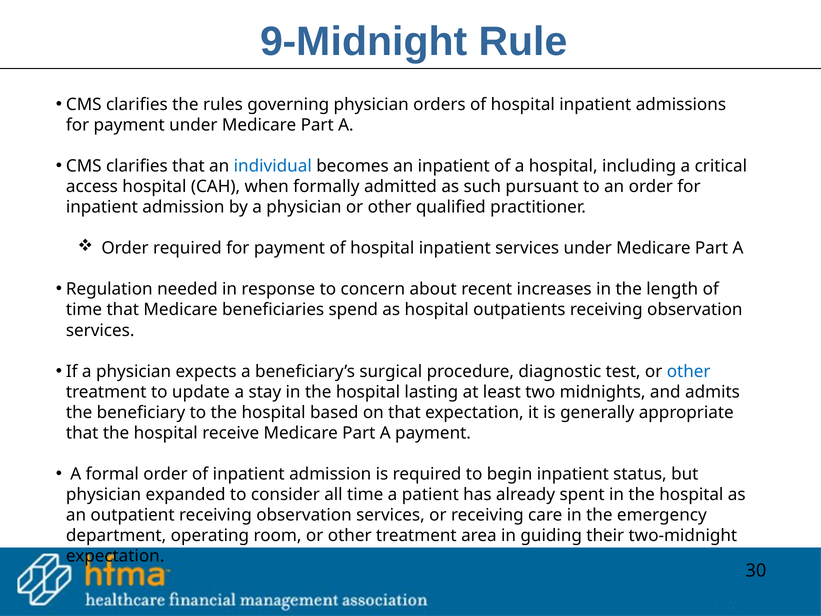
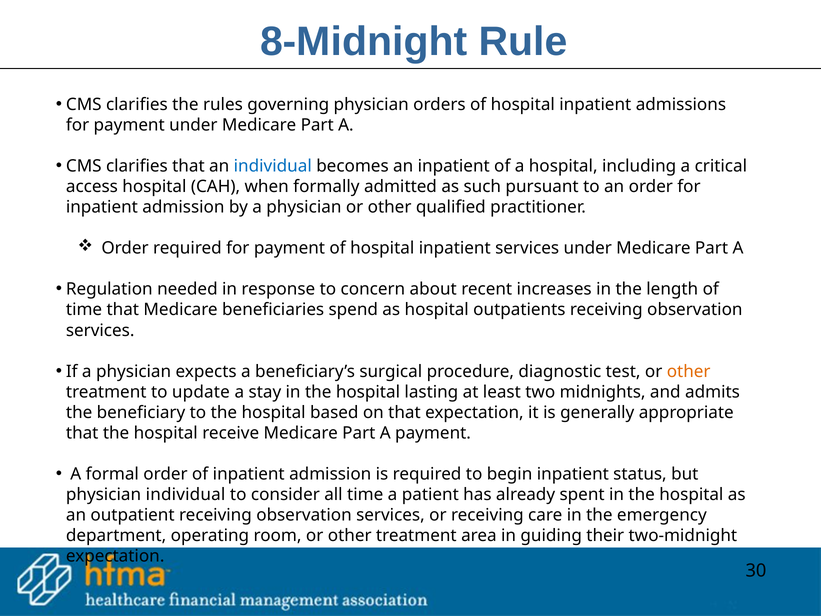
9-Midnight: 9-Midnight -> 8-Midnight
other at (689, 371) colour: blue -> orange
physician expanded: expanded -> individual
